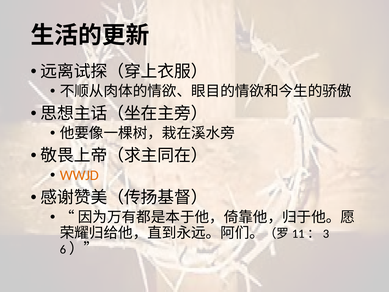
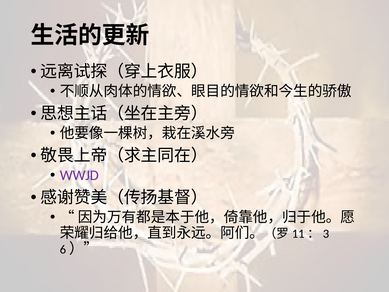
WWJD colour: orange -> purple
